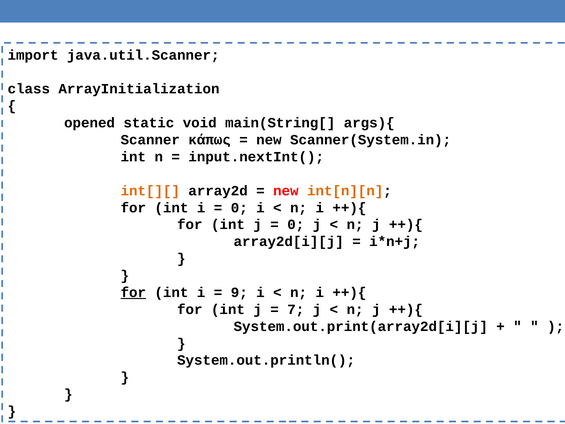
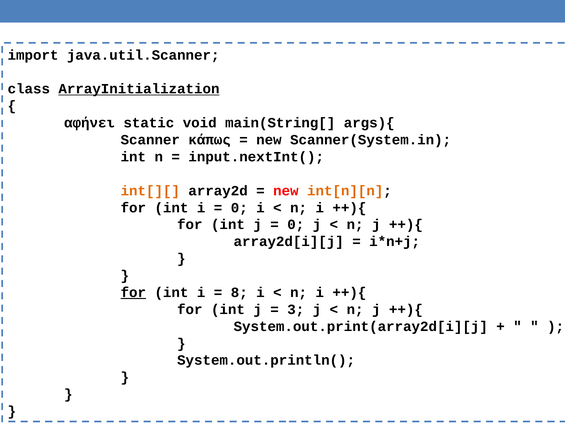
ArrayInitialization underline: none -> present
opened: opened -> αφήνει
9: 9 -> 8
7: 7 -> 3
